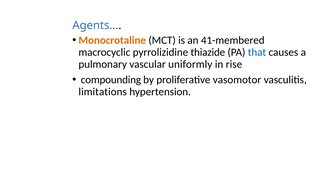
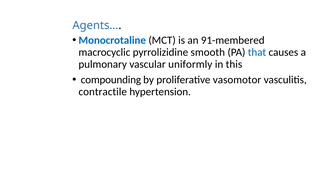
Monocrotaline colour: orange -> blue
41-membered: 41-membered -> 91-membered
thiazide: thiazide -> smooth
rise: rise -> this
limitations: limitations -> contractile
